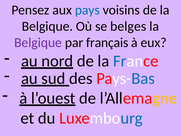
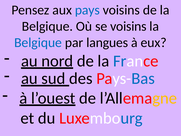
se belges: belges -> voisins
Belgique at (38, 43) colour: purple -> blue
français: français -> langues
